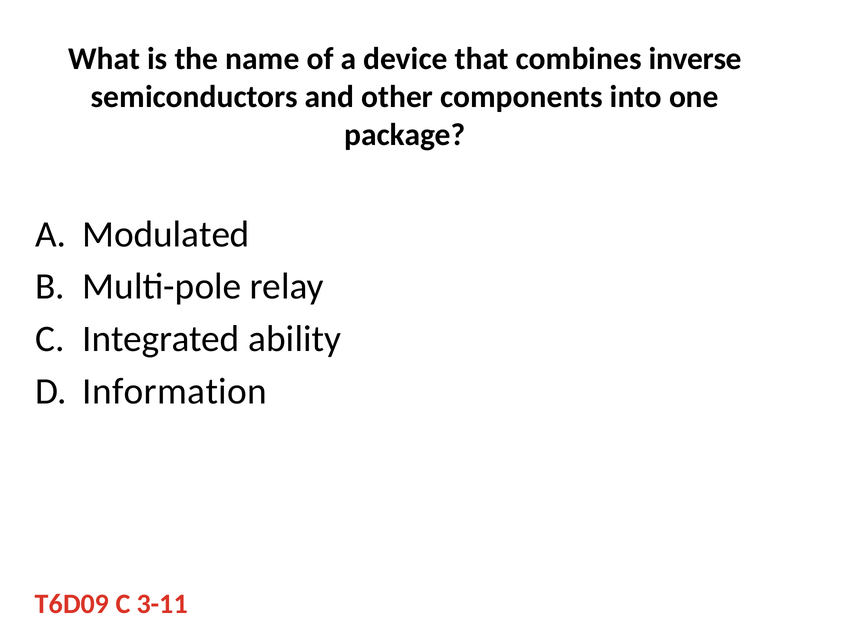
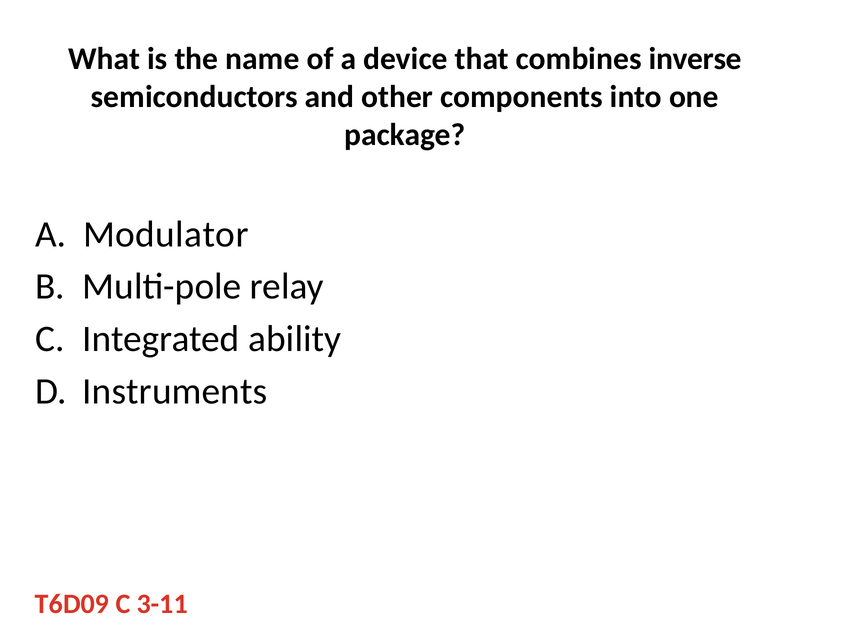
Modulated: Modulated -> Modulator
Information: Information -> Instruments
